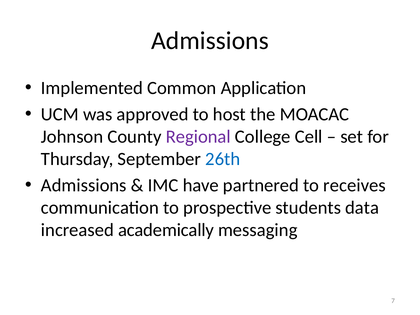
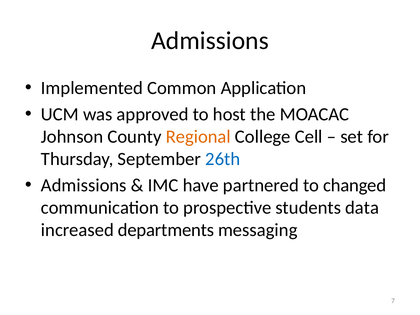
Regional colour: purple -> orange
receives: receives -> changed
academically: academically -> departments
